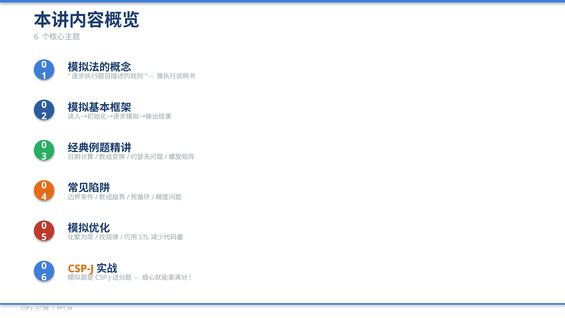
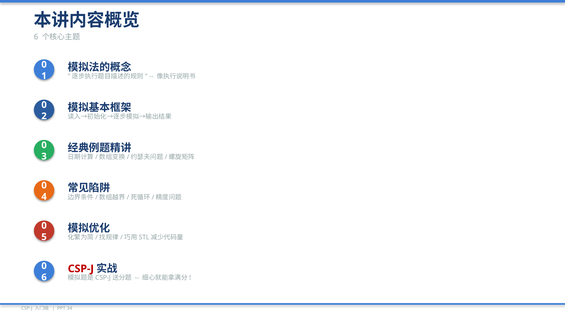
CSP-J at (81, 269) colour: orange -> red
